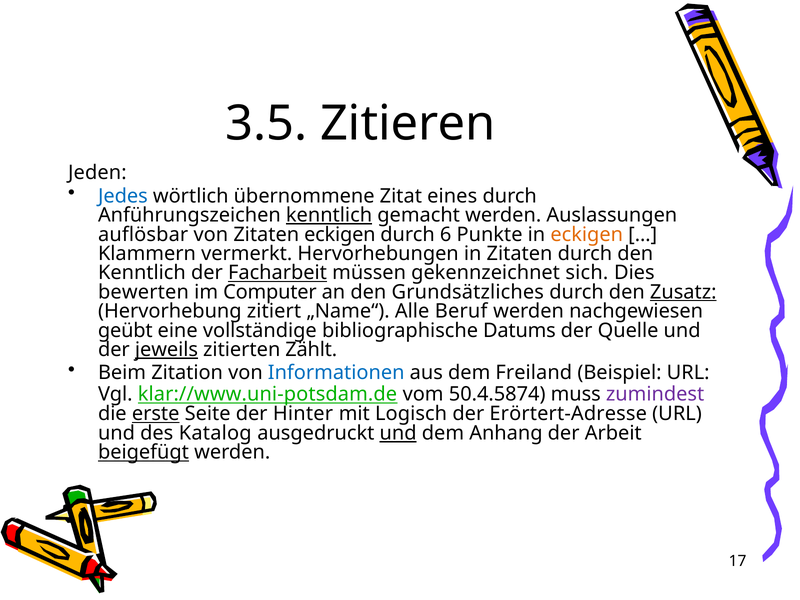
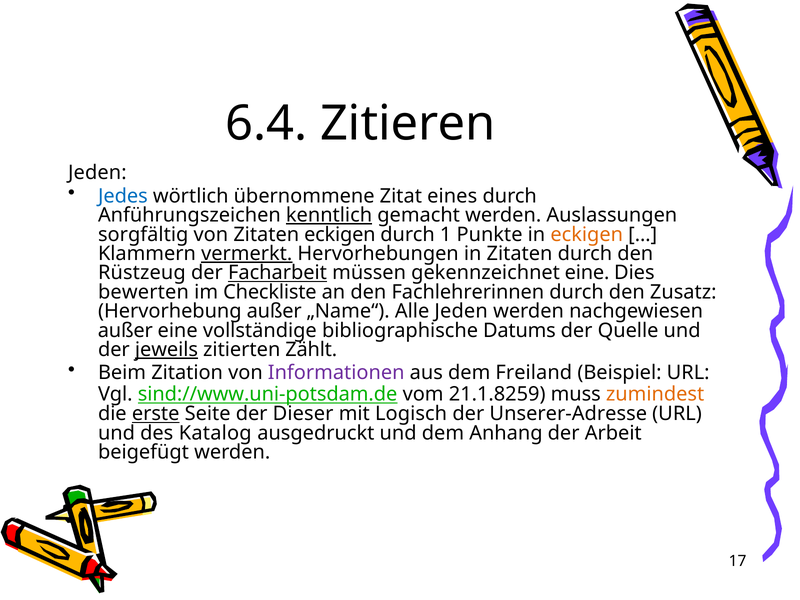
3.5: 3.5 -> 6.4
auflösbar: auflösbar -> sorgfältig
6: 6 -> 1
vermerkt underline: none -> present
Kenntlich at (142, 273): Kenntlich -> Rüstzeug
gekennzeichnet sich: sich -> eine
Computer: Computer -> Checkliste
Grundsätzliches: Grundsätzliches -> Fachlehrerinnen
Zusatz underline: present -> none
Hervorhebung zitiert: zitiert -> außer
Alle Beruf: Beruf -> Jeden
geübt at (125, 330): geübt -> außer
Informationen colour: blue -> purple
klar://www.uni-potsdam.de: klar://www.uni-potsdam.de -> sind://www.uni-potsdam.de
50.4.5874: 50.4.5874 -> 21.1.8259
zumindest colour: purple -> orange
Hinter: Hinter -> Dieser
Erörtert-Adresse: Erörtert-Adresse -> Unserer-Adresse
und at (398, 433) underline: present -> none
beigefügt underline: present -> none
